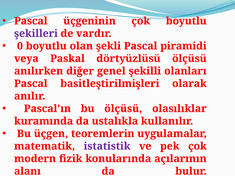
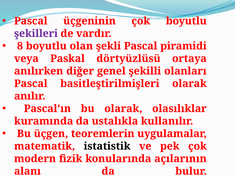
0: 0 -> 8
dörtyüzlüsü ölçüsü: ölçüsü -> ortaya
bu ölçüsü: ölçüsü -> olarak
istatistik colour: purple -> black
